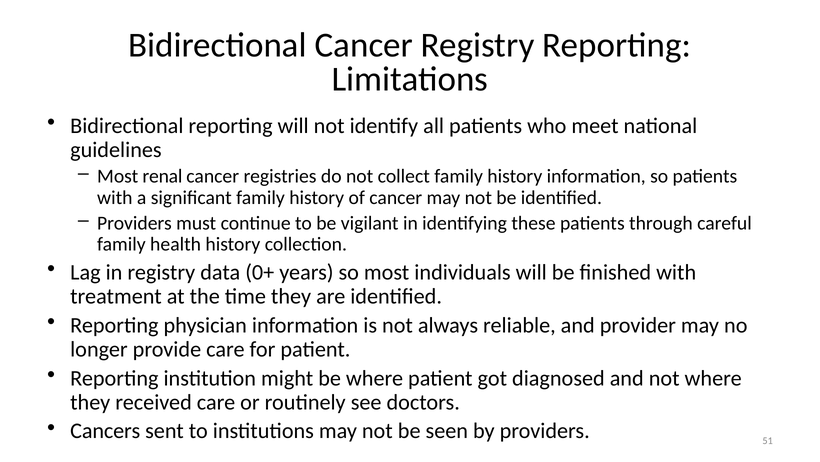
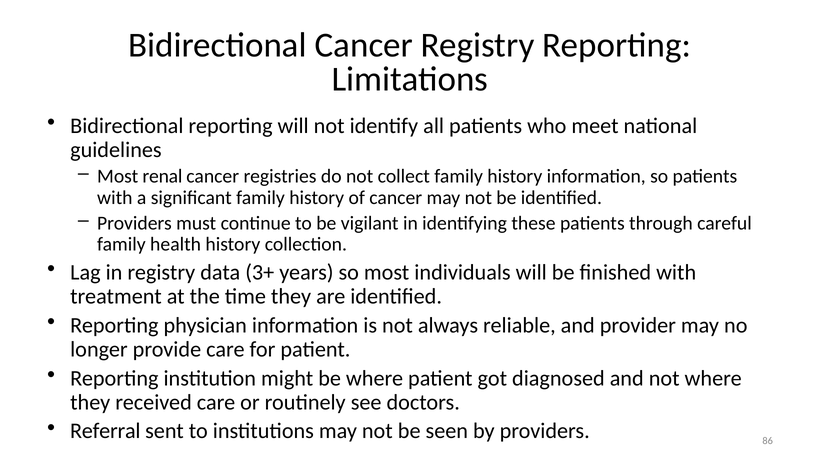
0+: 0+ -> 3+
Cancers: Cancers -> Referral
51: 51 -> 86
